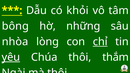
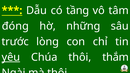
khỏi: khỏi -> tầng
bông: bông -> đóng
nhòa: nhòa -> trước
chỉ underline: present -> none
